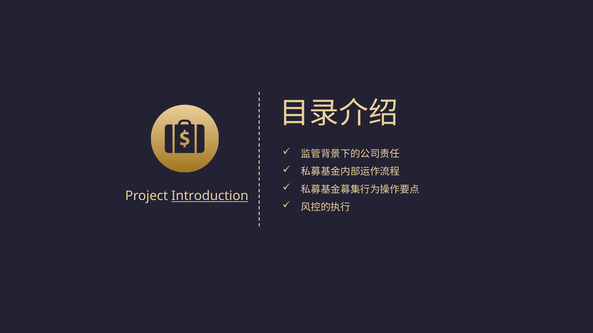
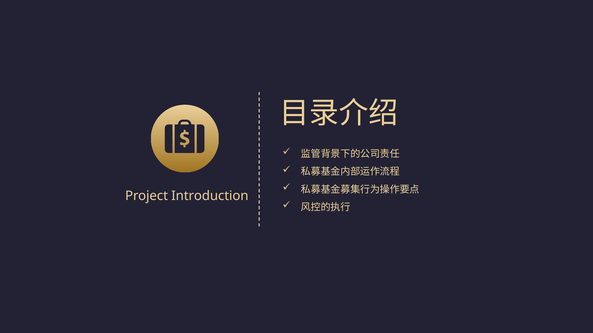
Introduction underline: present -> none
